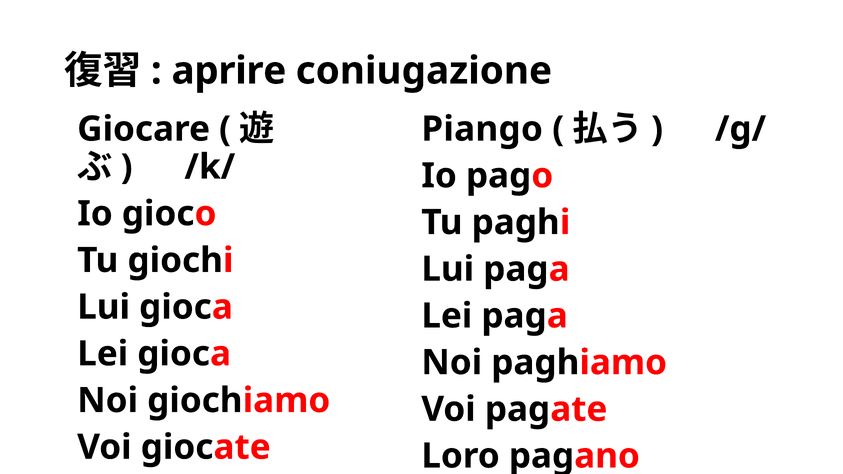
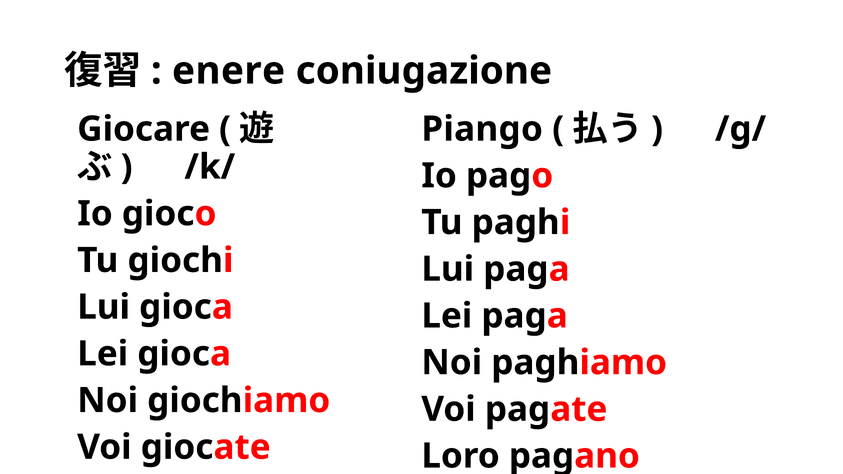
aprire: aprire -> enere
